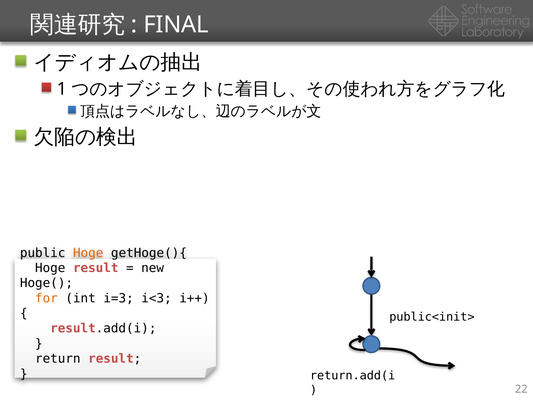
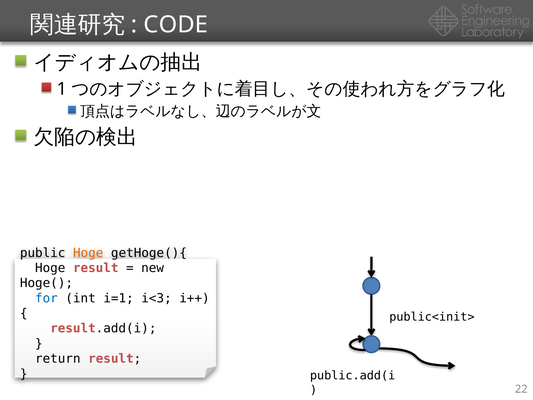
FINAL: FINAL -> CODE
for colour: orange -> blue
i=3: i=3 -> i=1
return.add(i: return.add(i -> public.add(i
